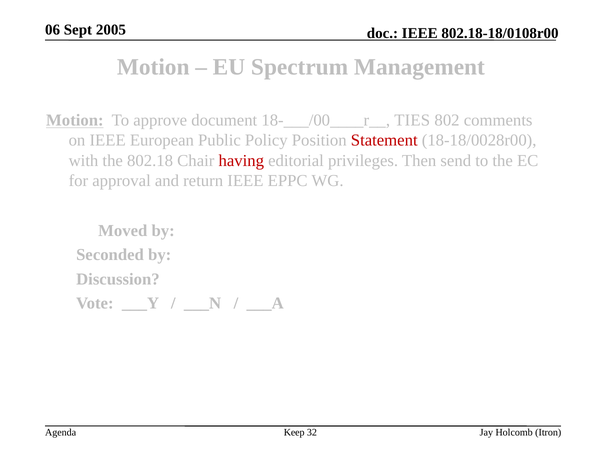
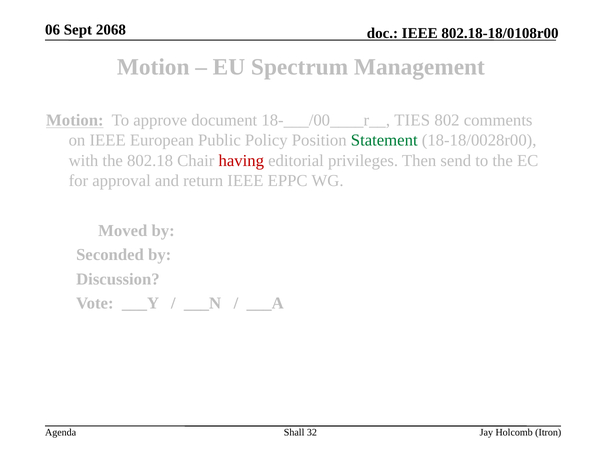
2005: 2005 -> 2068
Statement colour: red -> green
Keep: Keep -> Shall
